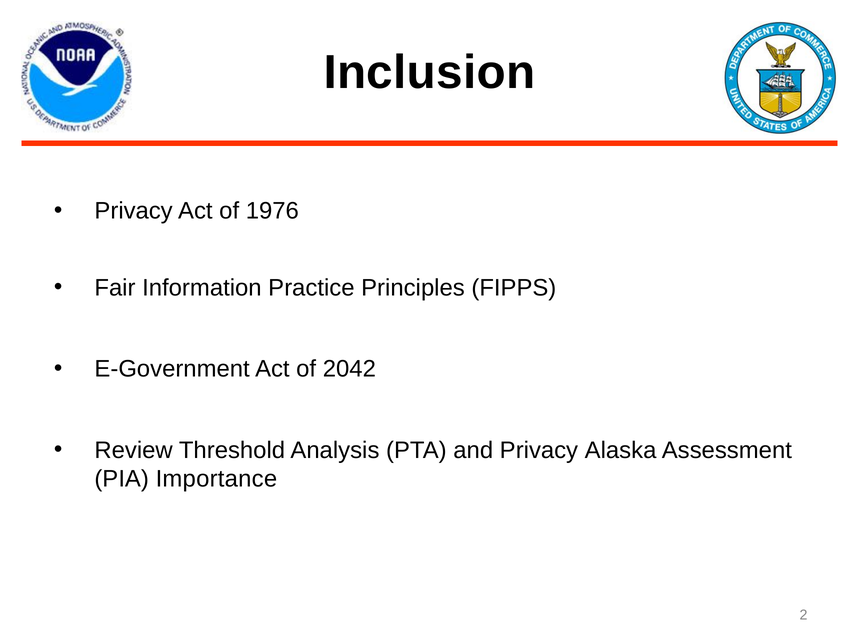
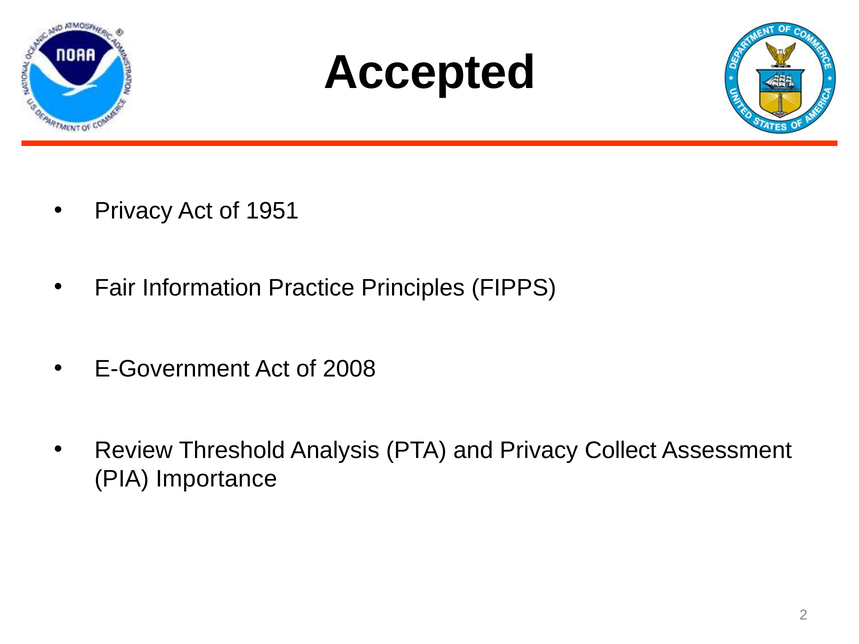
Inclusion: Inclusion -> Accepted
1976: 1976 -> 1951
2042: 2042 -> 2008
Alaska: Alaska -> Collect
